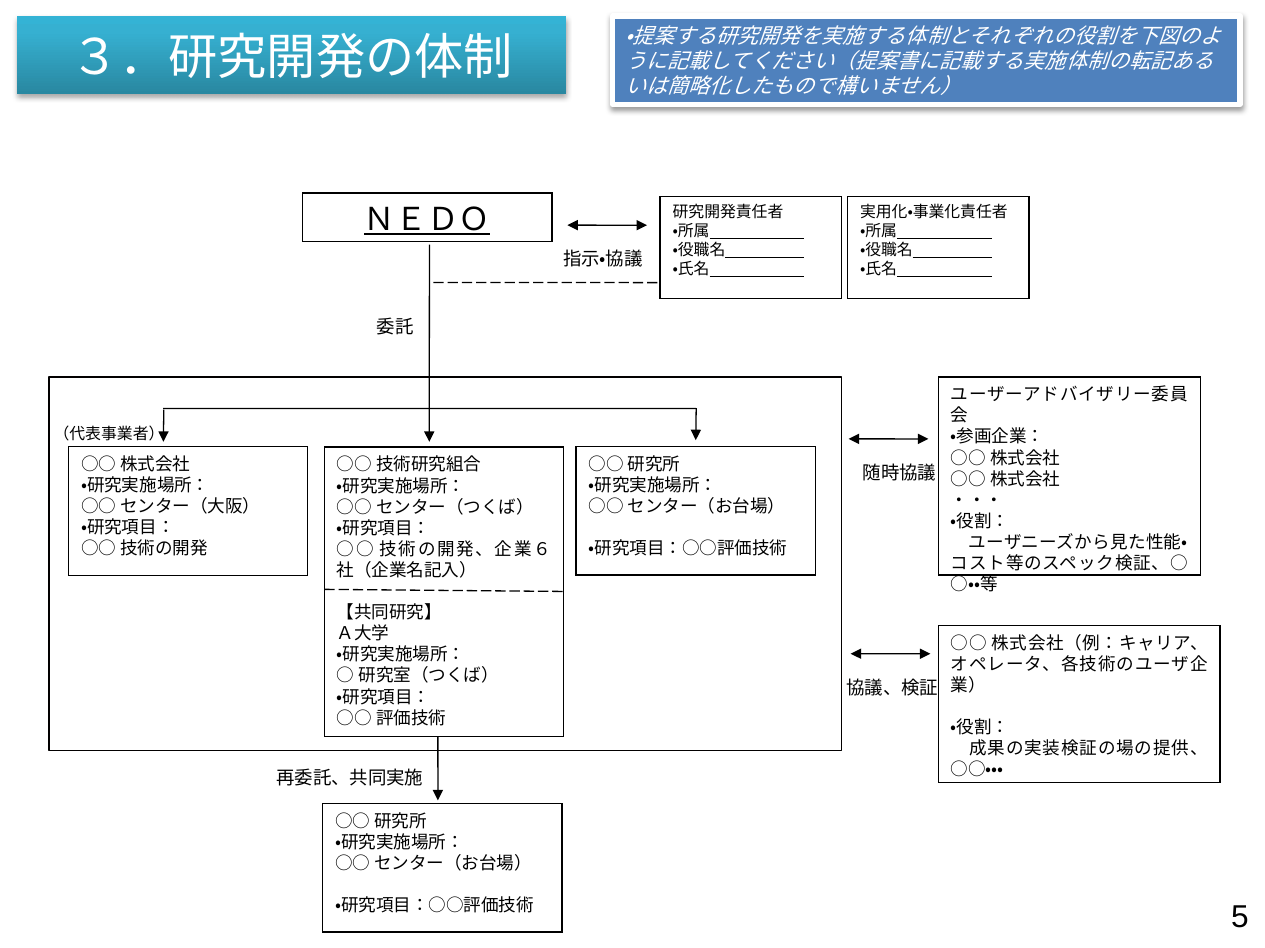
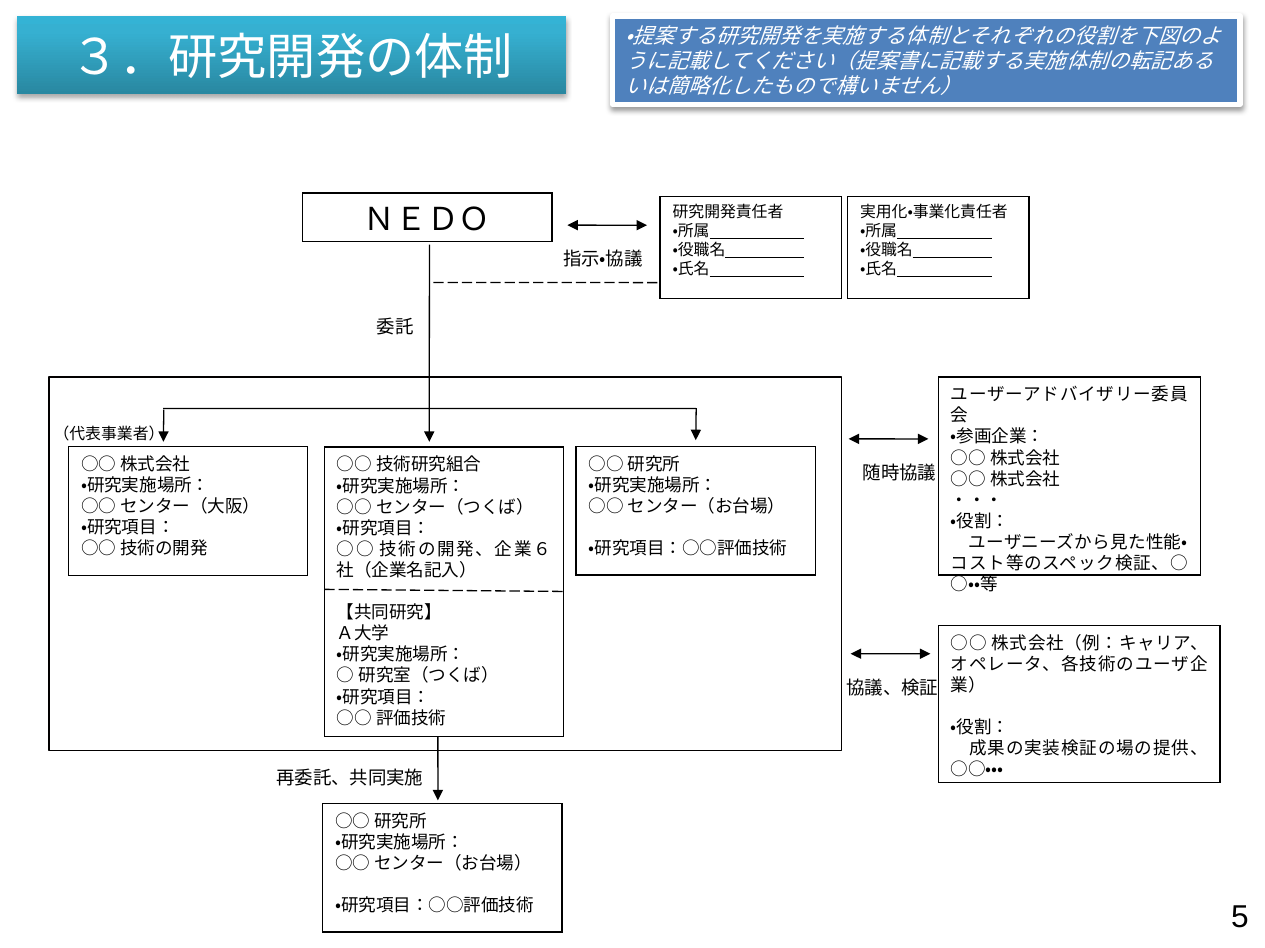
ＮＥＤＯ underline: present -> none
